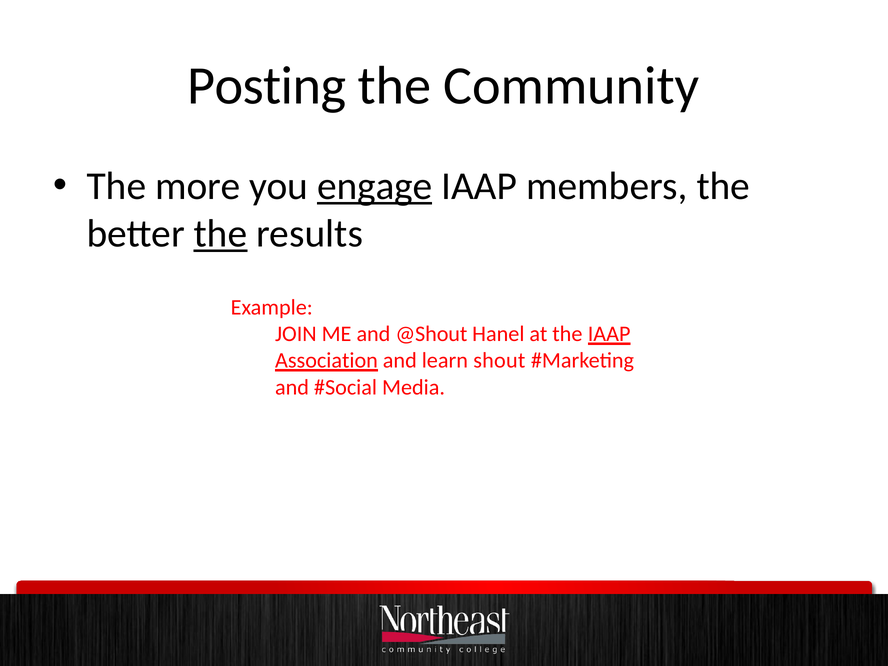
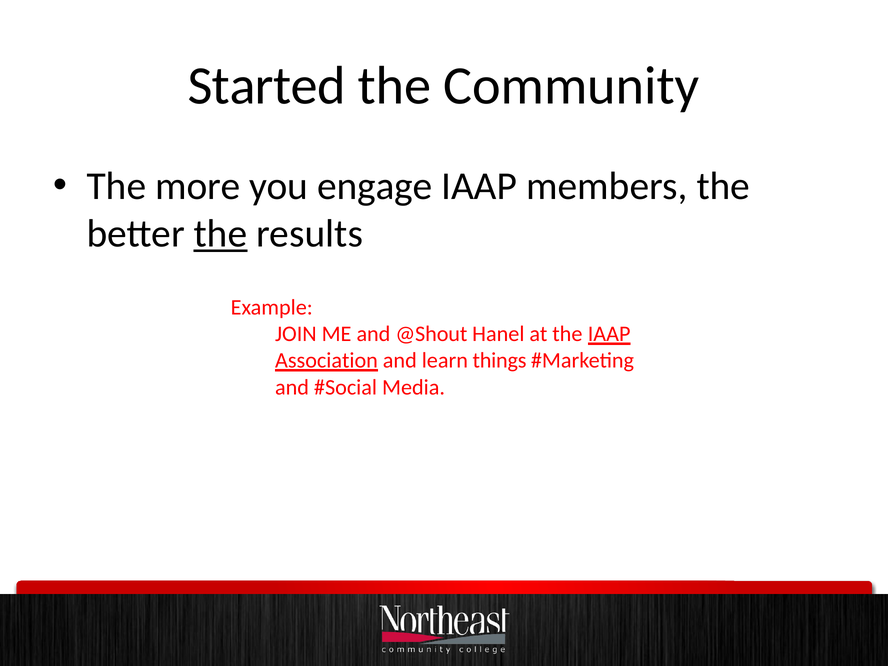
Posting: Posting -> Started
engage underline: present -> none
shout: shout -> things
